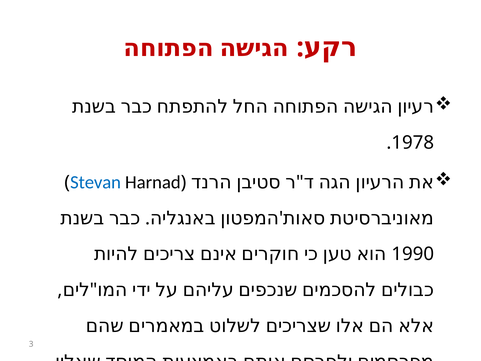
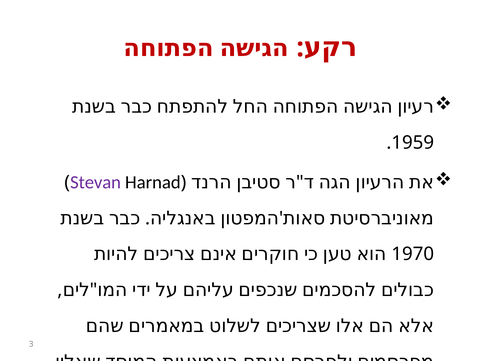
1978: 1978 -> 1959
Stevan colour: blue -> purple
1990: 1990 -> 1970
